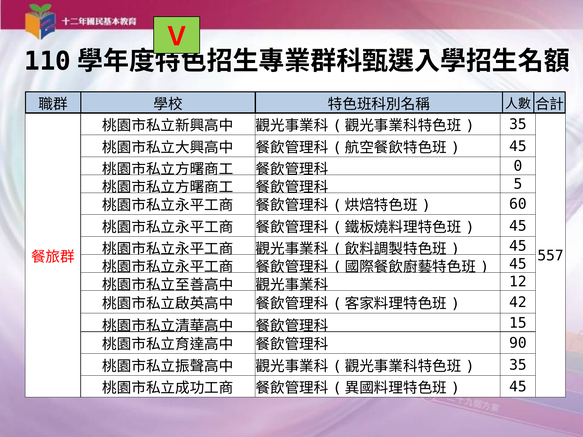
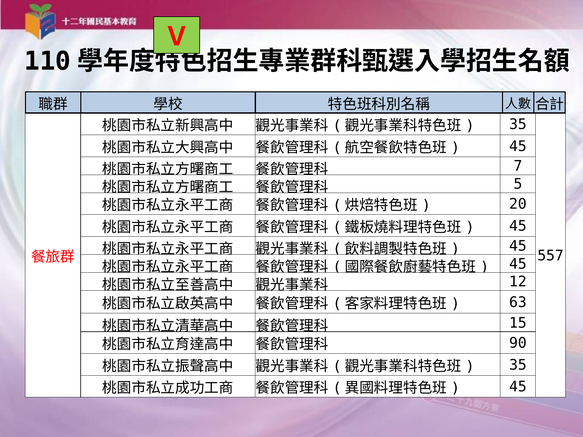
0: 0 -> 7
60: 60 -> 20
42: 42 -> 63
